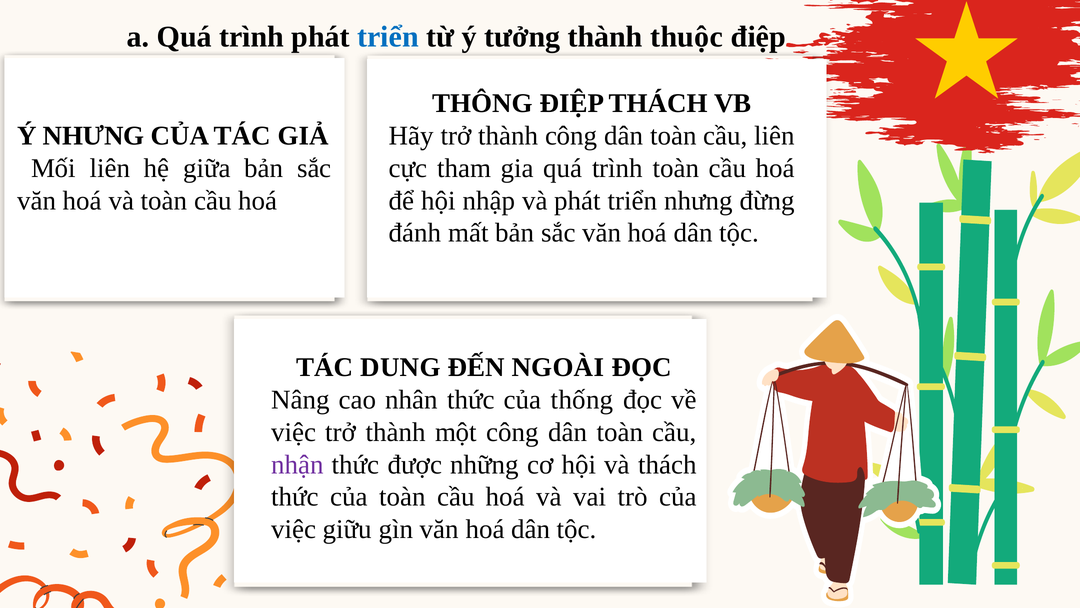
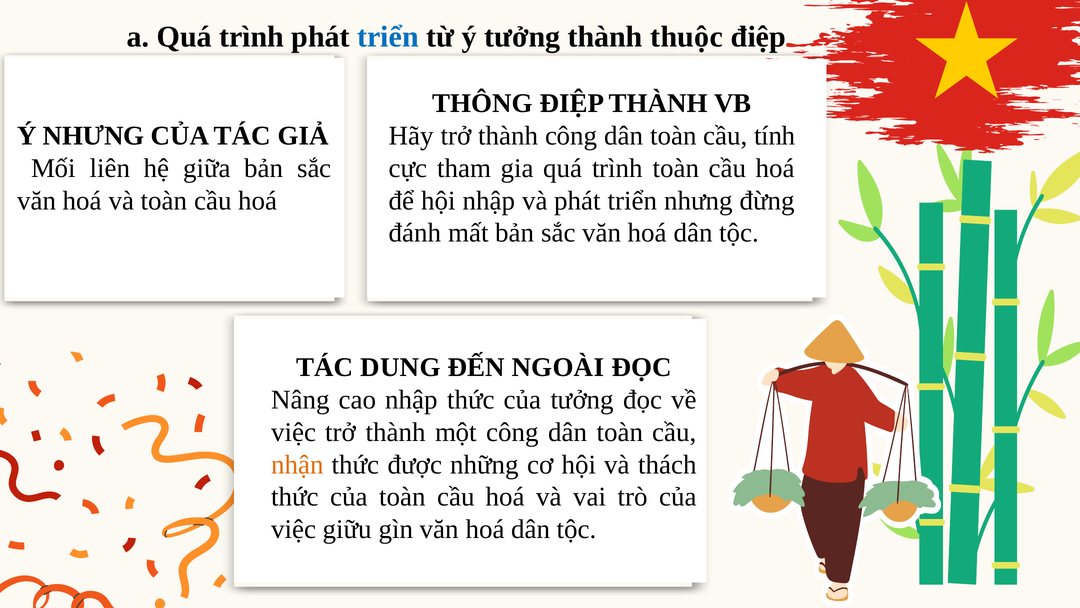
ĐIỆP THÁCH: THÁCH -> THÀNH
cầu liên: liên -> tính
cao nhân: nhân -> nhập
của thống: thống -> tưởng
nhận colour: purple -> orange
